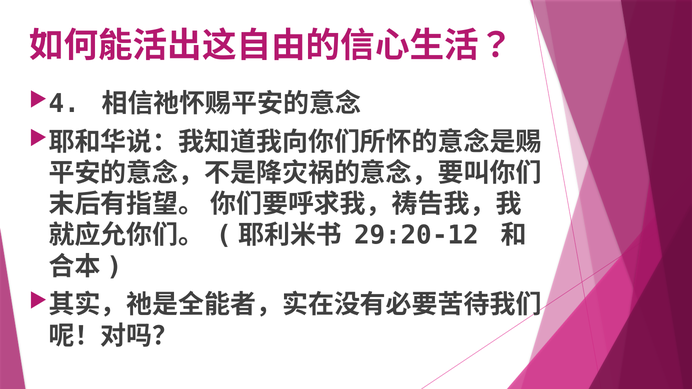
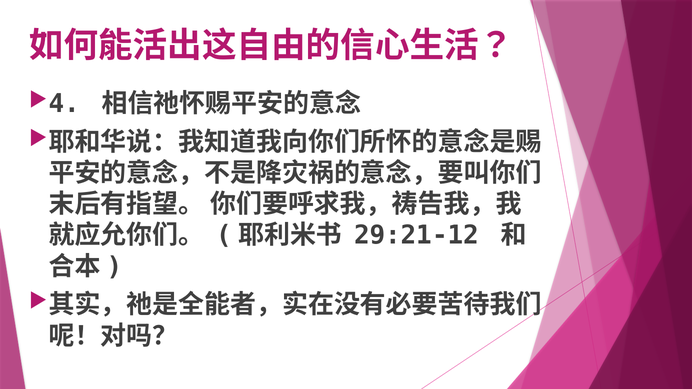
29:20-12: 29:20-12 -> 29:21-12
